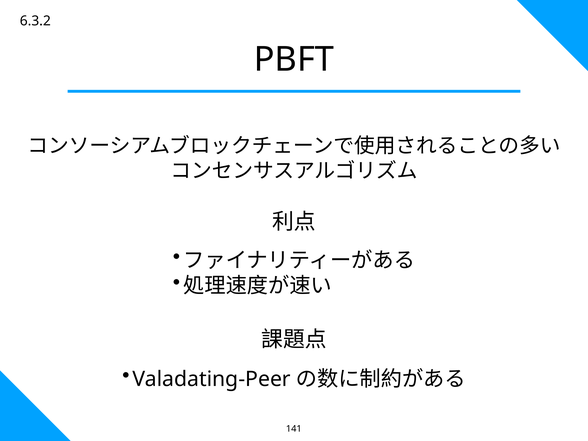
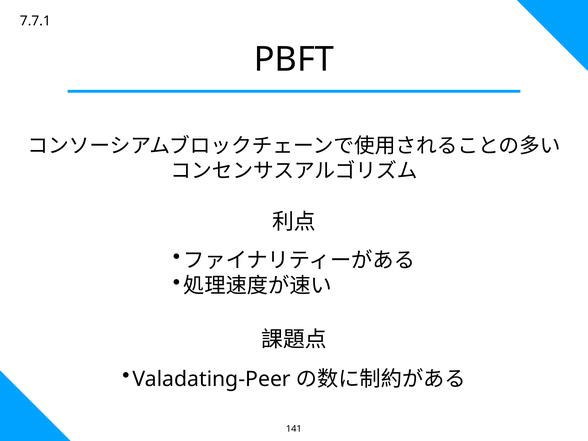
6.3.2: 6.3.2 -> 7.7.1
